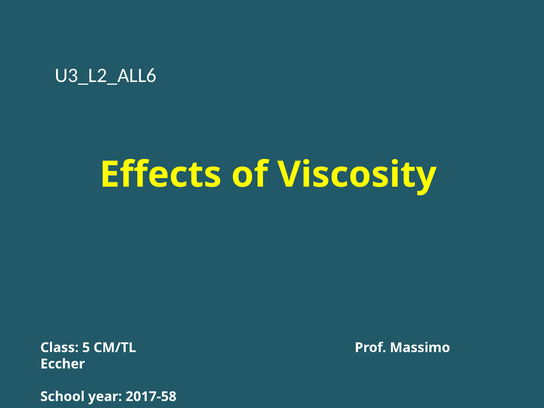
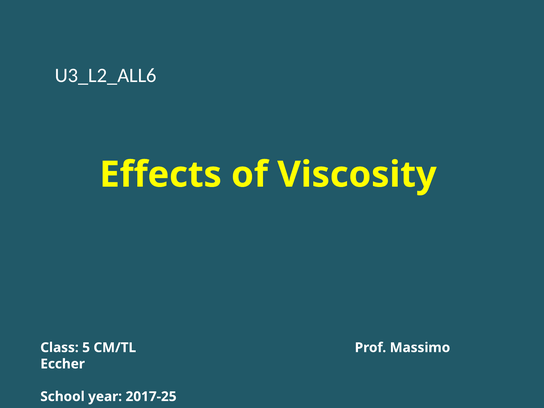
2017-58: 2017-58 -> 2017-25
